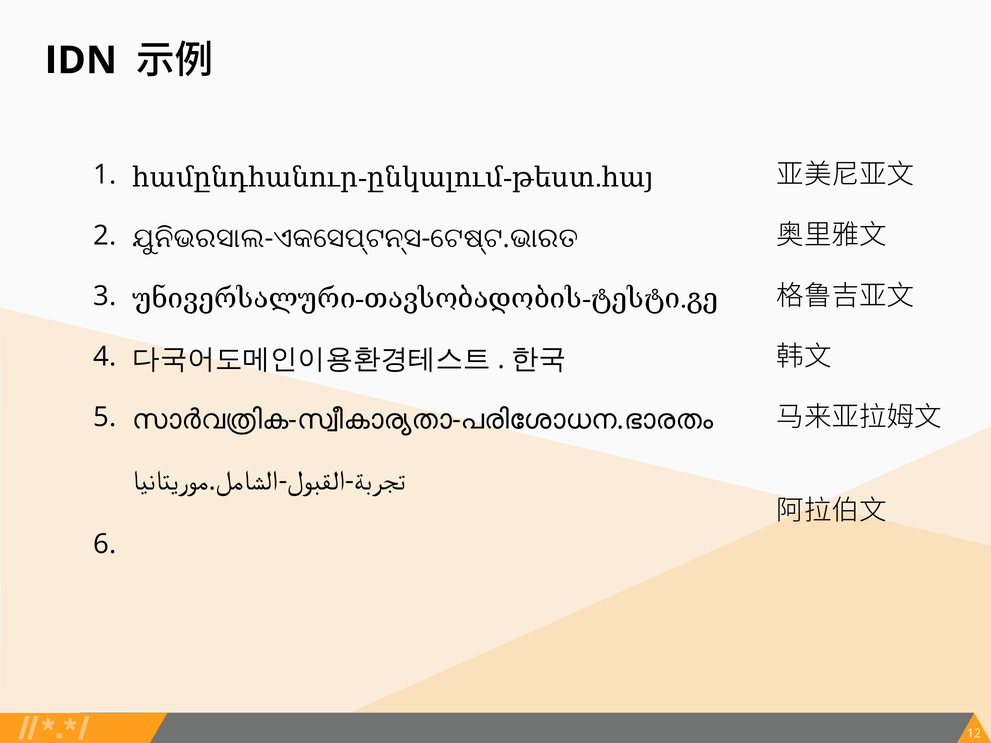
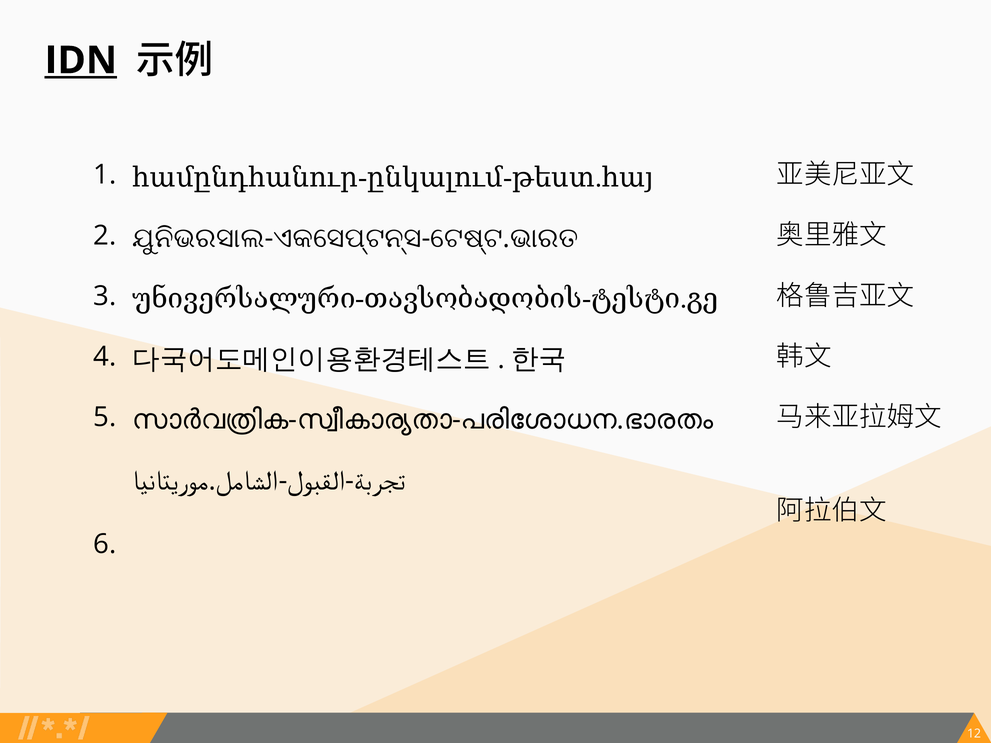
IDN underline: none -> present
